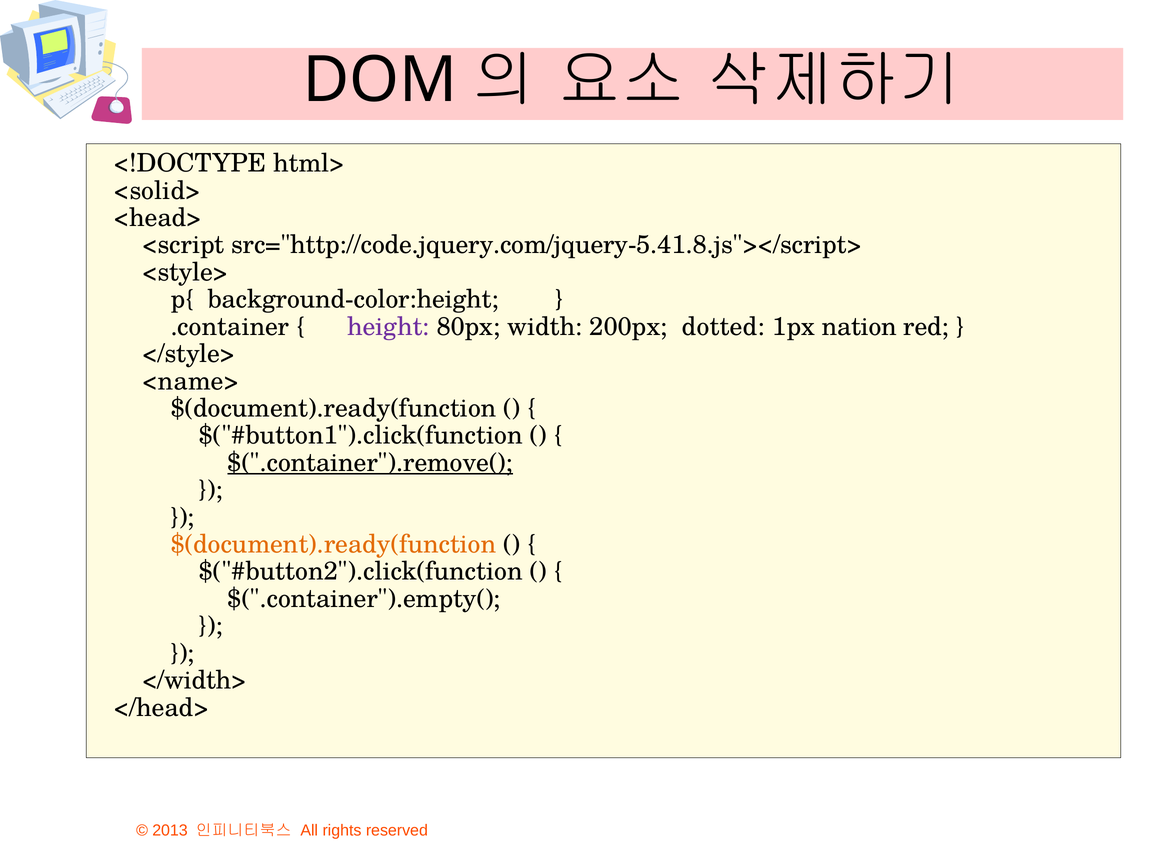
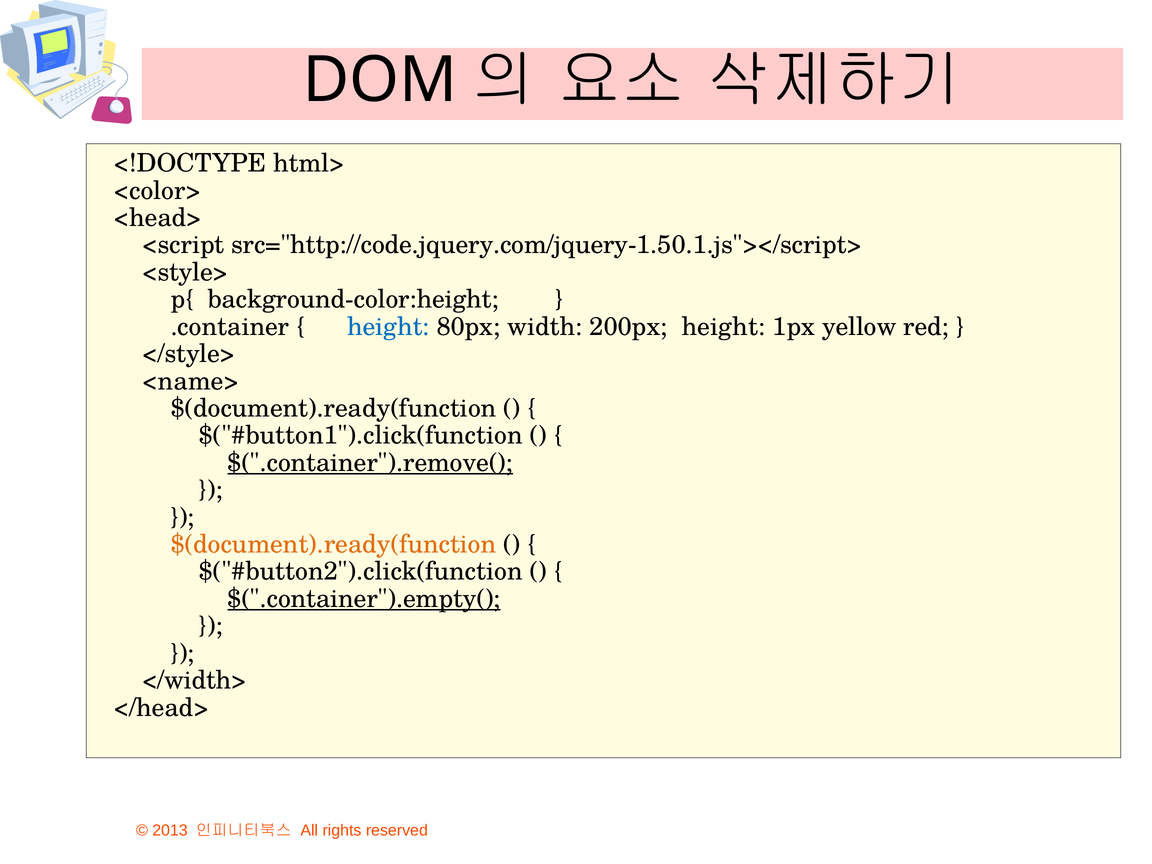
<solid>: <solid> -> <color>
src="http://code.jquery.com/jquery-5.41.8.js"></script>: src="http://code.jquery.com/jquery-5.41.8.js"></script> -> src="http://code.jquery.com/jquery-1.50.1.js"></script>
height at (388, 327) colour: purple -> blue
200px dotted: dotted -> height
nation: nation -> yellow
$(".container").empty( underline: none -> present
